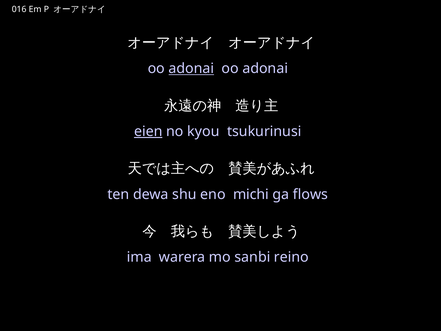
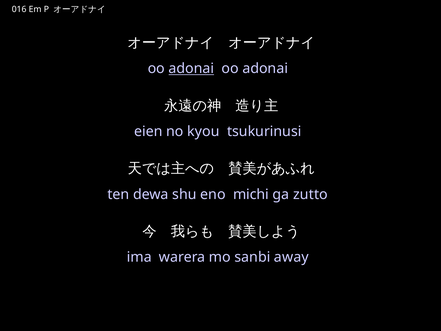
eien underline: present -> none
flows: flows -> zutto
reino: reino -> away
